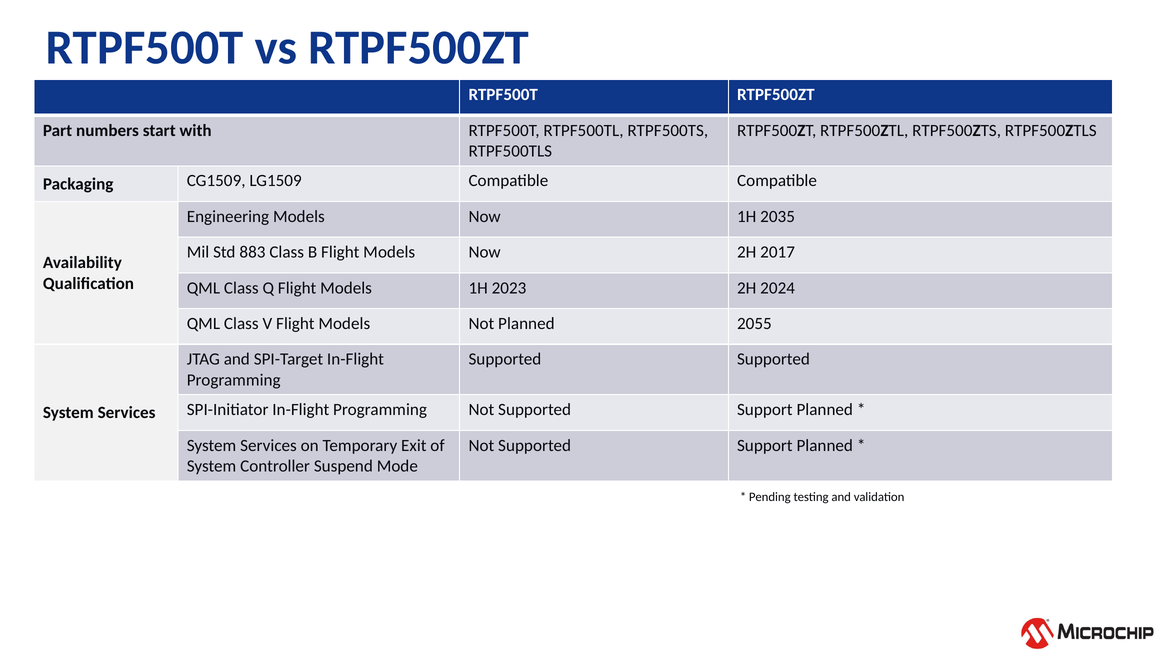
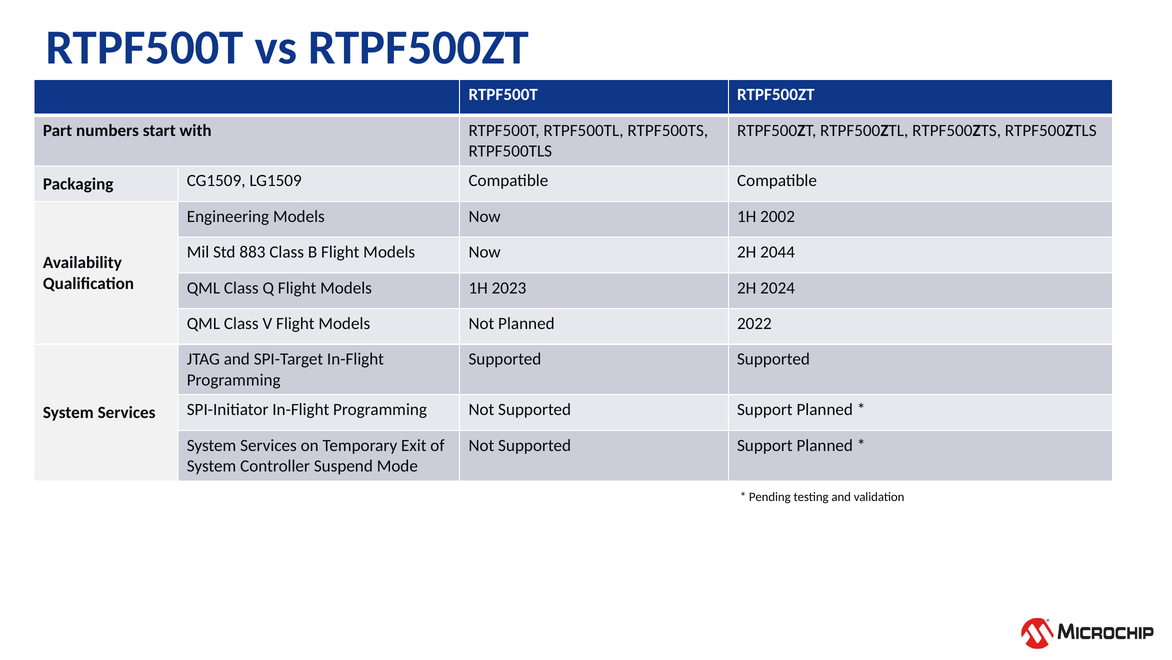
2035: 2035 -> 2002
2017: 2017 -> 2044
2055: 2055 -> 2022
